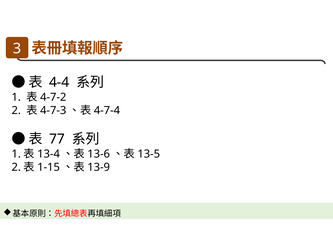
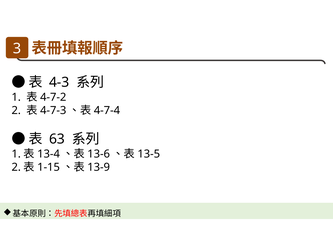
4-4: 4-4 -> 4-3
77: 77 -> 63
